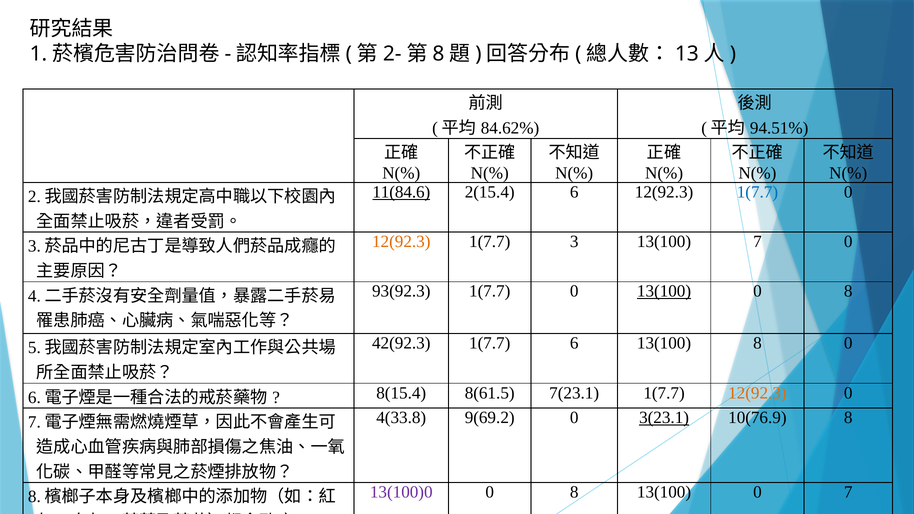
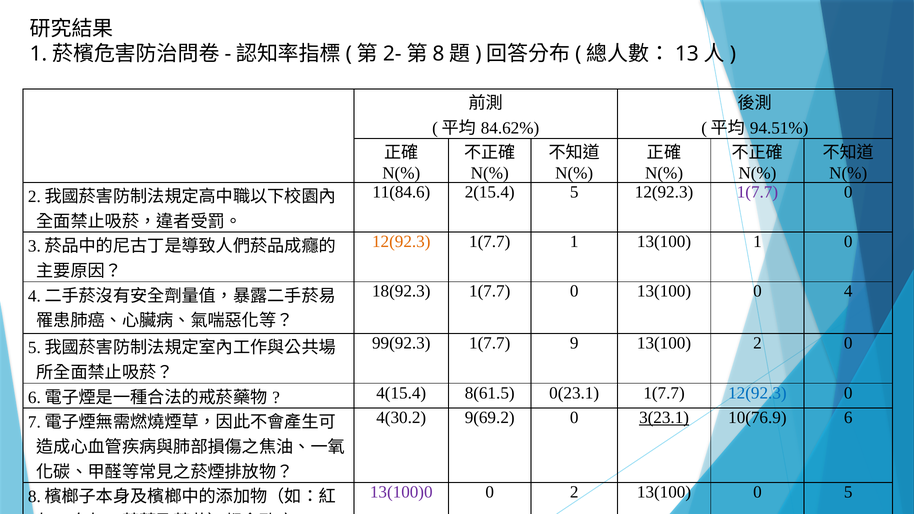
11(84.6 underline: present -> none
2(15.4 6: 6 -> 5
1(7.7 at (757, 192) colour: blue -> purple
1(7.7 3: 3 -> 1
13(100 7: 7 -> 1
93(92.3: 93(92.3 -> 18(92.3
13(100 at (664, 291) underline: present -> none
8 at (848, 291): 8 -> 4
42(92.3: 42(92.3 -> 99(92.3
1(7.7 6: 6 -> 9
13(100 8: 8 -> 2
8(15.4: 8(15.4 -> 4(15.4
7(23.1: 7(23.1 -> 0(23.1
12(92.3 at (757, 393) colour: orange -> blue
4(33.8: 4(33.8 -> 4(30.2
10(76.9 8: 8 -> 6
8 at (574, 492): 8 -> 2
0 7: 7 -> 5
